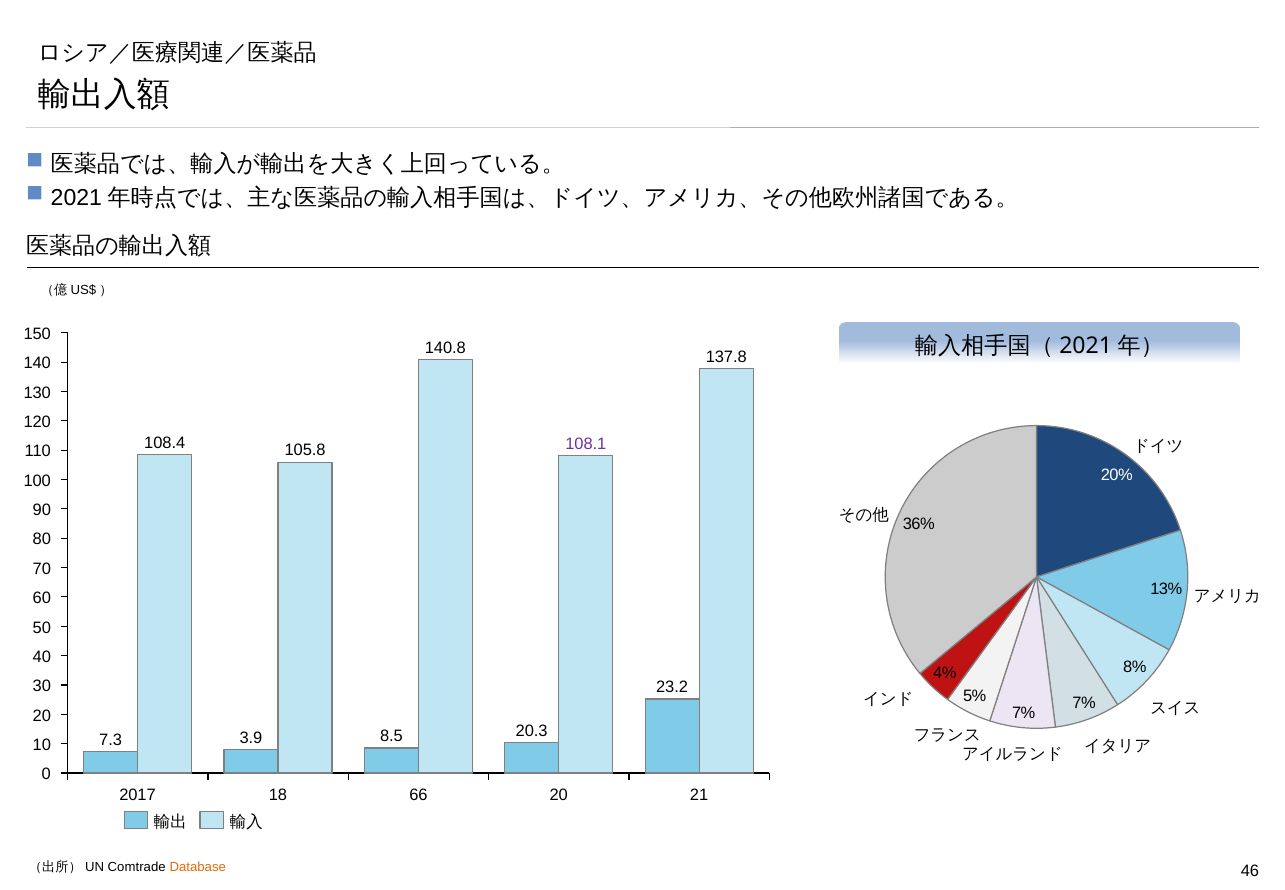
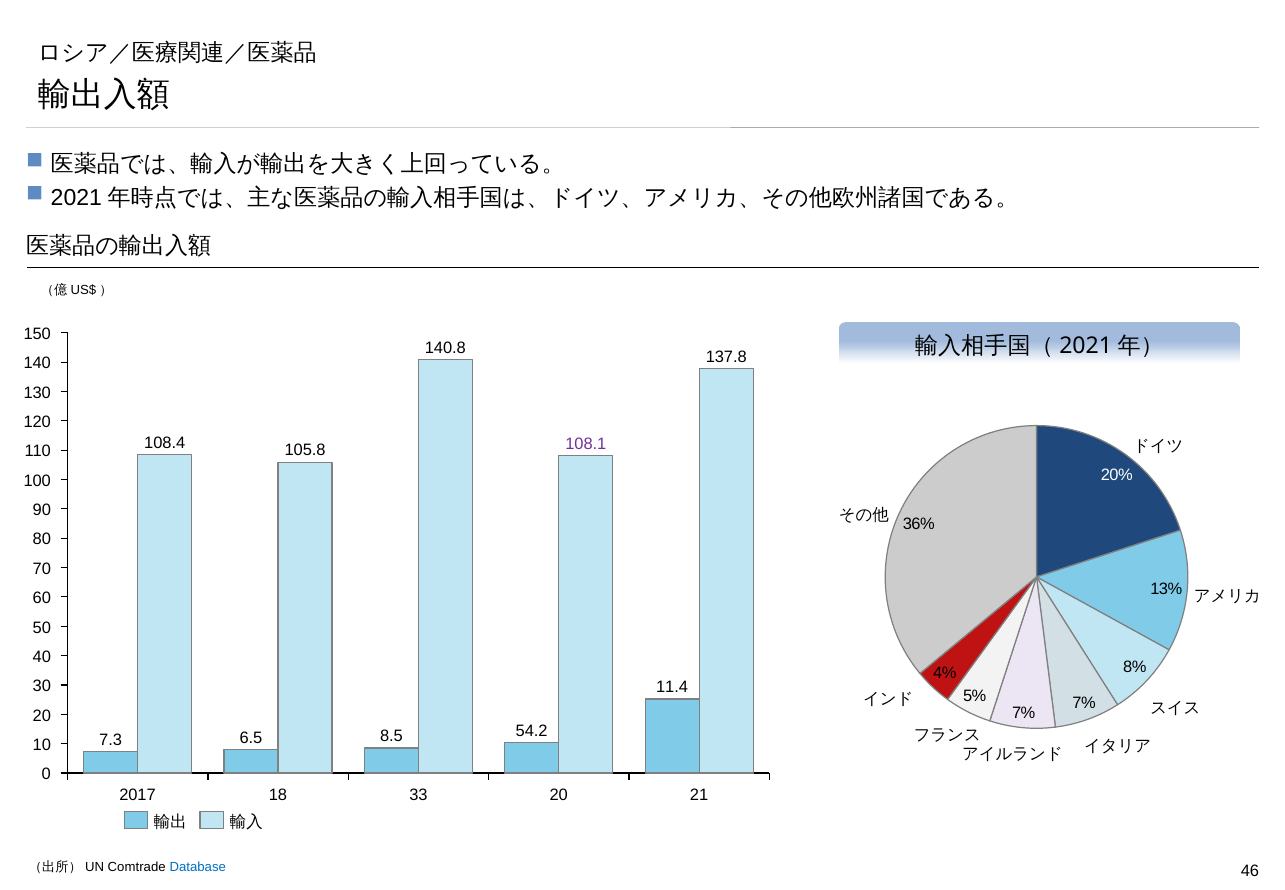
23.2: 23.2 -> 11.4
20.3: 20.3 -> 54.2
3.9: 3.9 -> 6.5
66: 66 -> 33
Database colour: orange -> blue
